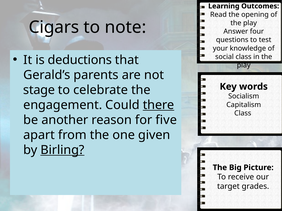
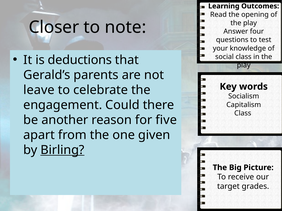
Cigars: Cigars -> Closer
stage: stage -> leave
there underline: present -> none
